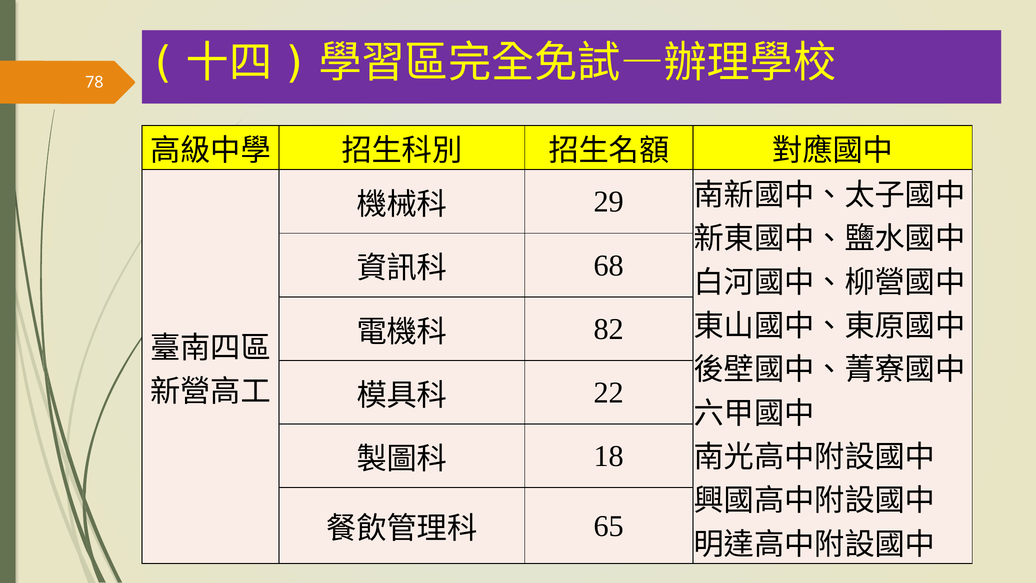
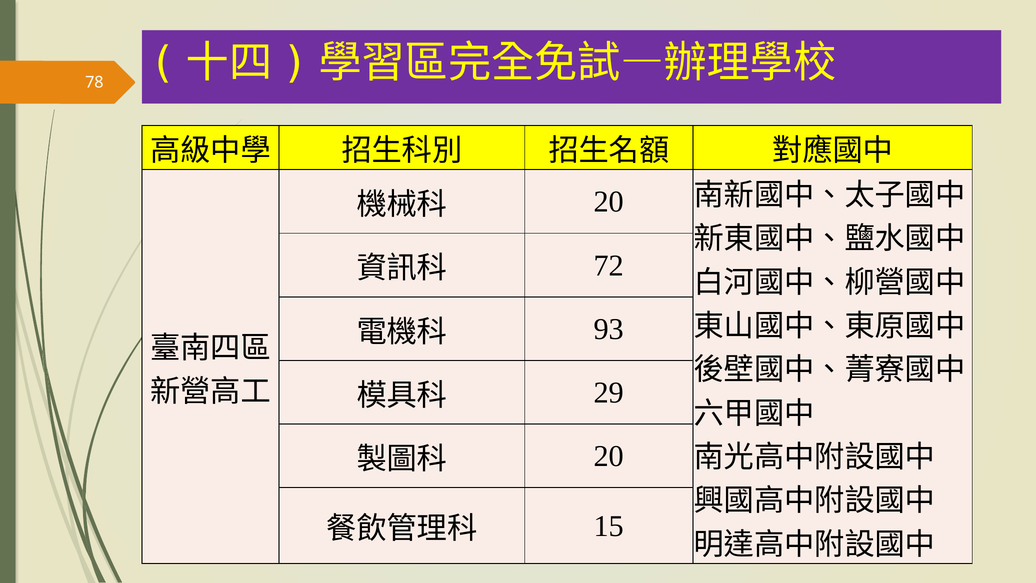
29 at (609, 202): 29 -> 20
68: 68 -> 72
82: 82 -> 93
22: 22 -> 29
18 at (609, 456): 18 -> 20
65: 65 -> 15
